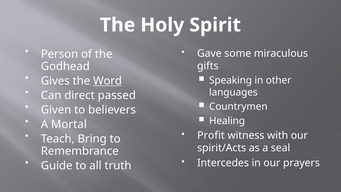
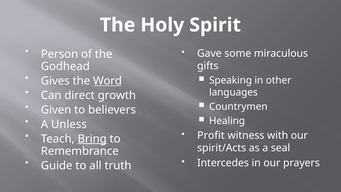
passed: passed -> growth
Mortal: Mortal -> Unless
Bring underline: none -> present
